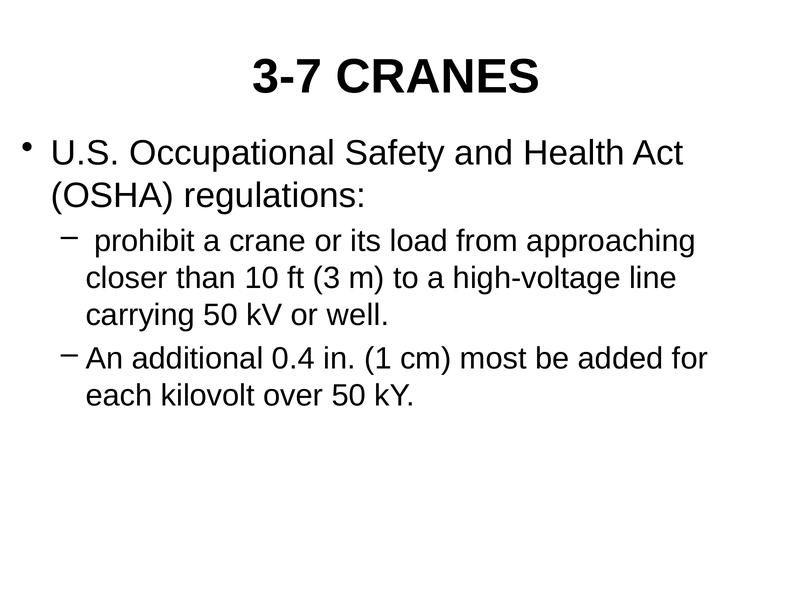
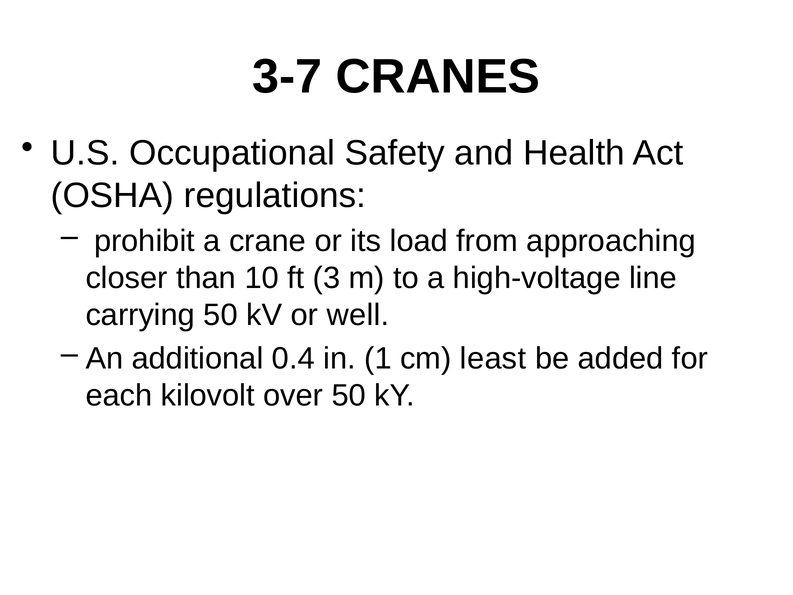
most: most -> least
